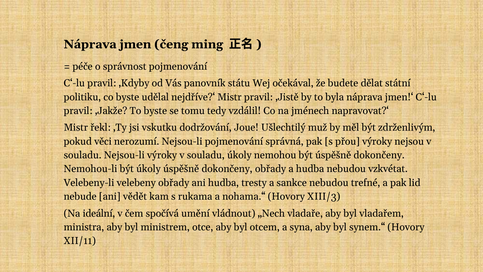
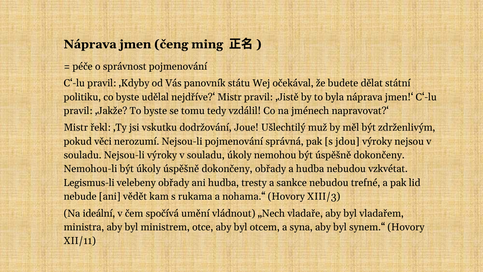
přou: přou -> jdou
Velebeny-li: Velebeny-li -> Legismus-li
